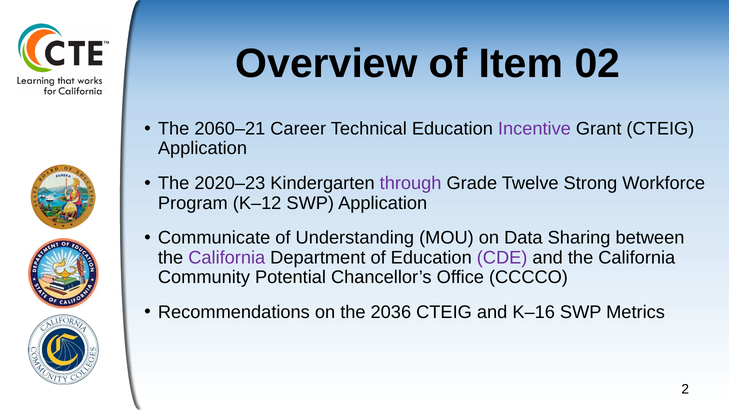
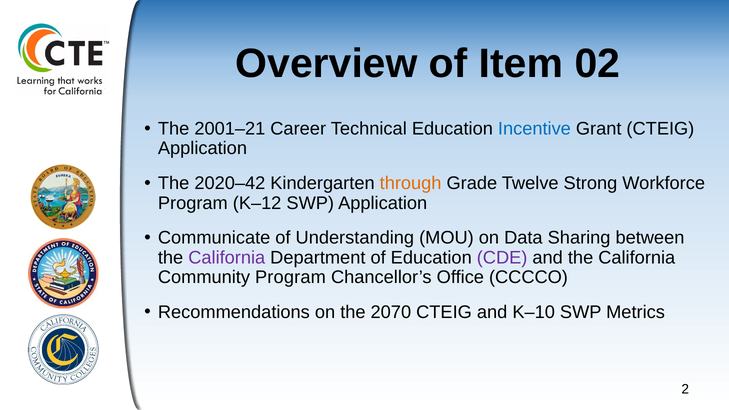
2060–21: 2060–21 -> 2001–21
Incentive colour: purple -> blue
2020–23: 2020–23 -> 2020–42
through colour: purple -> orange
Community Potential: Potential -> Program
2036: 2036 -> 2070
K–16: K–16 -> K–10
